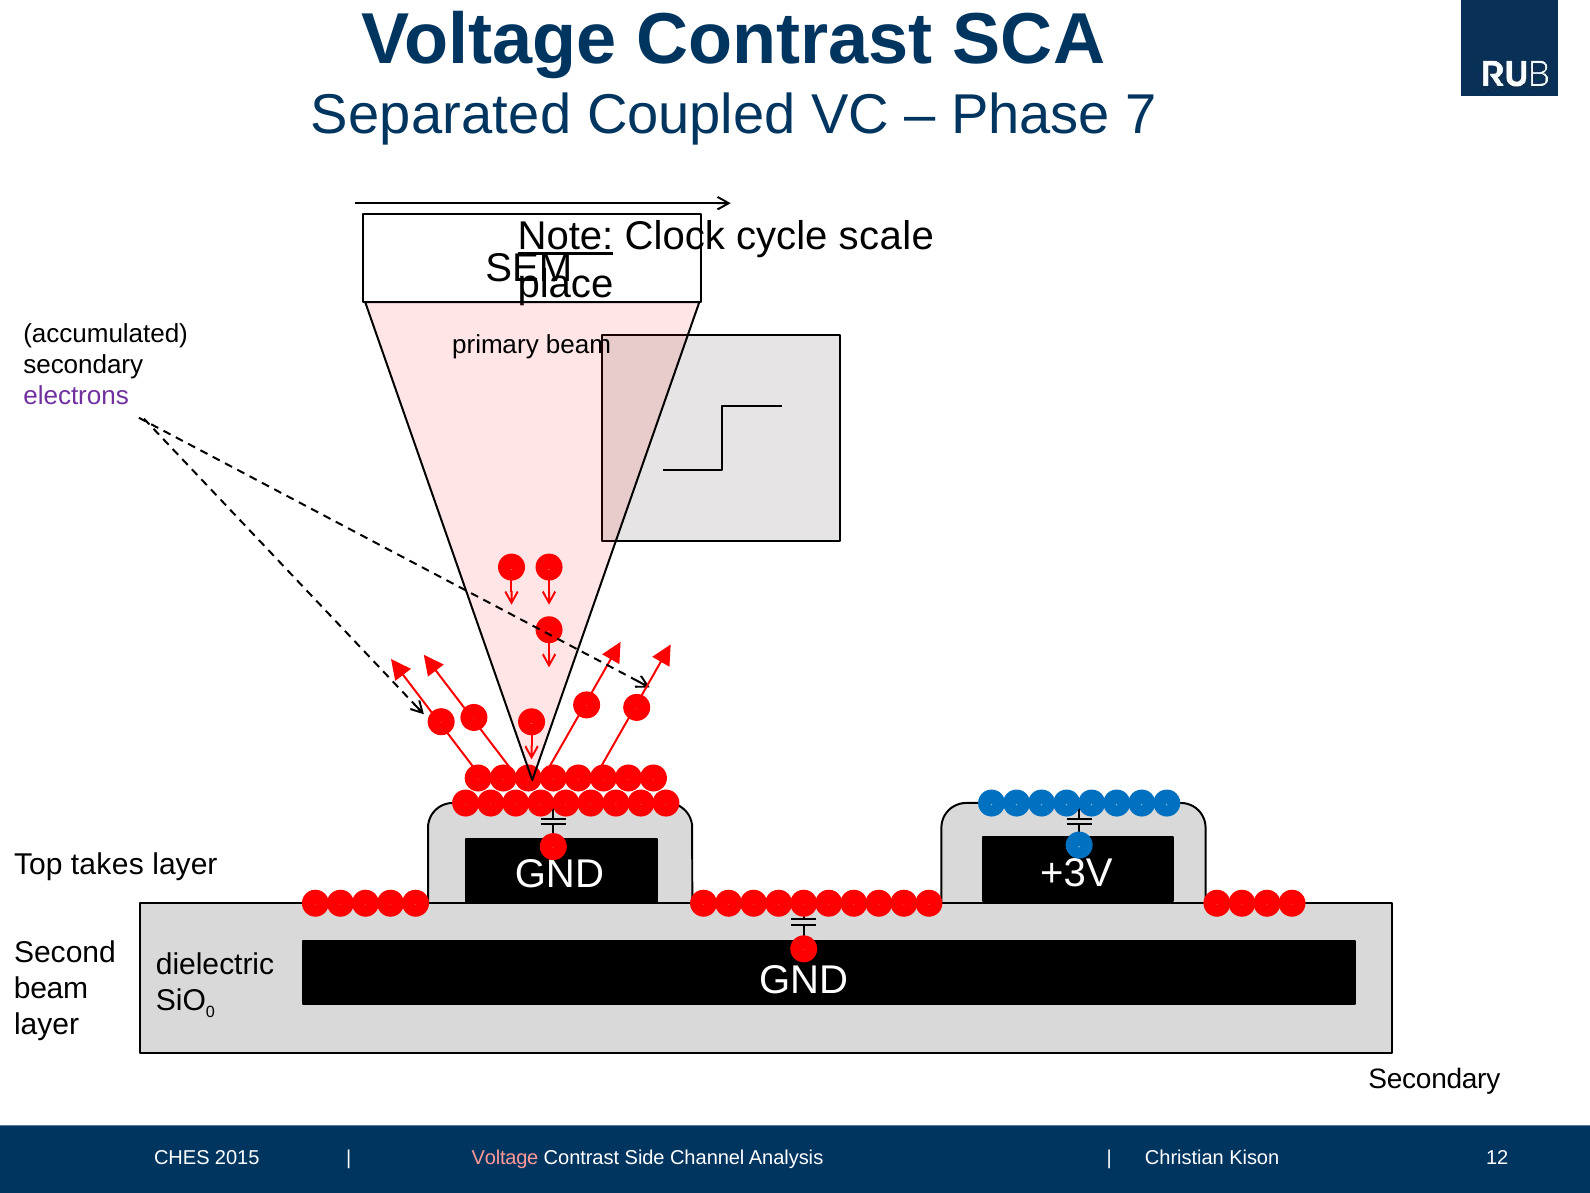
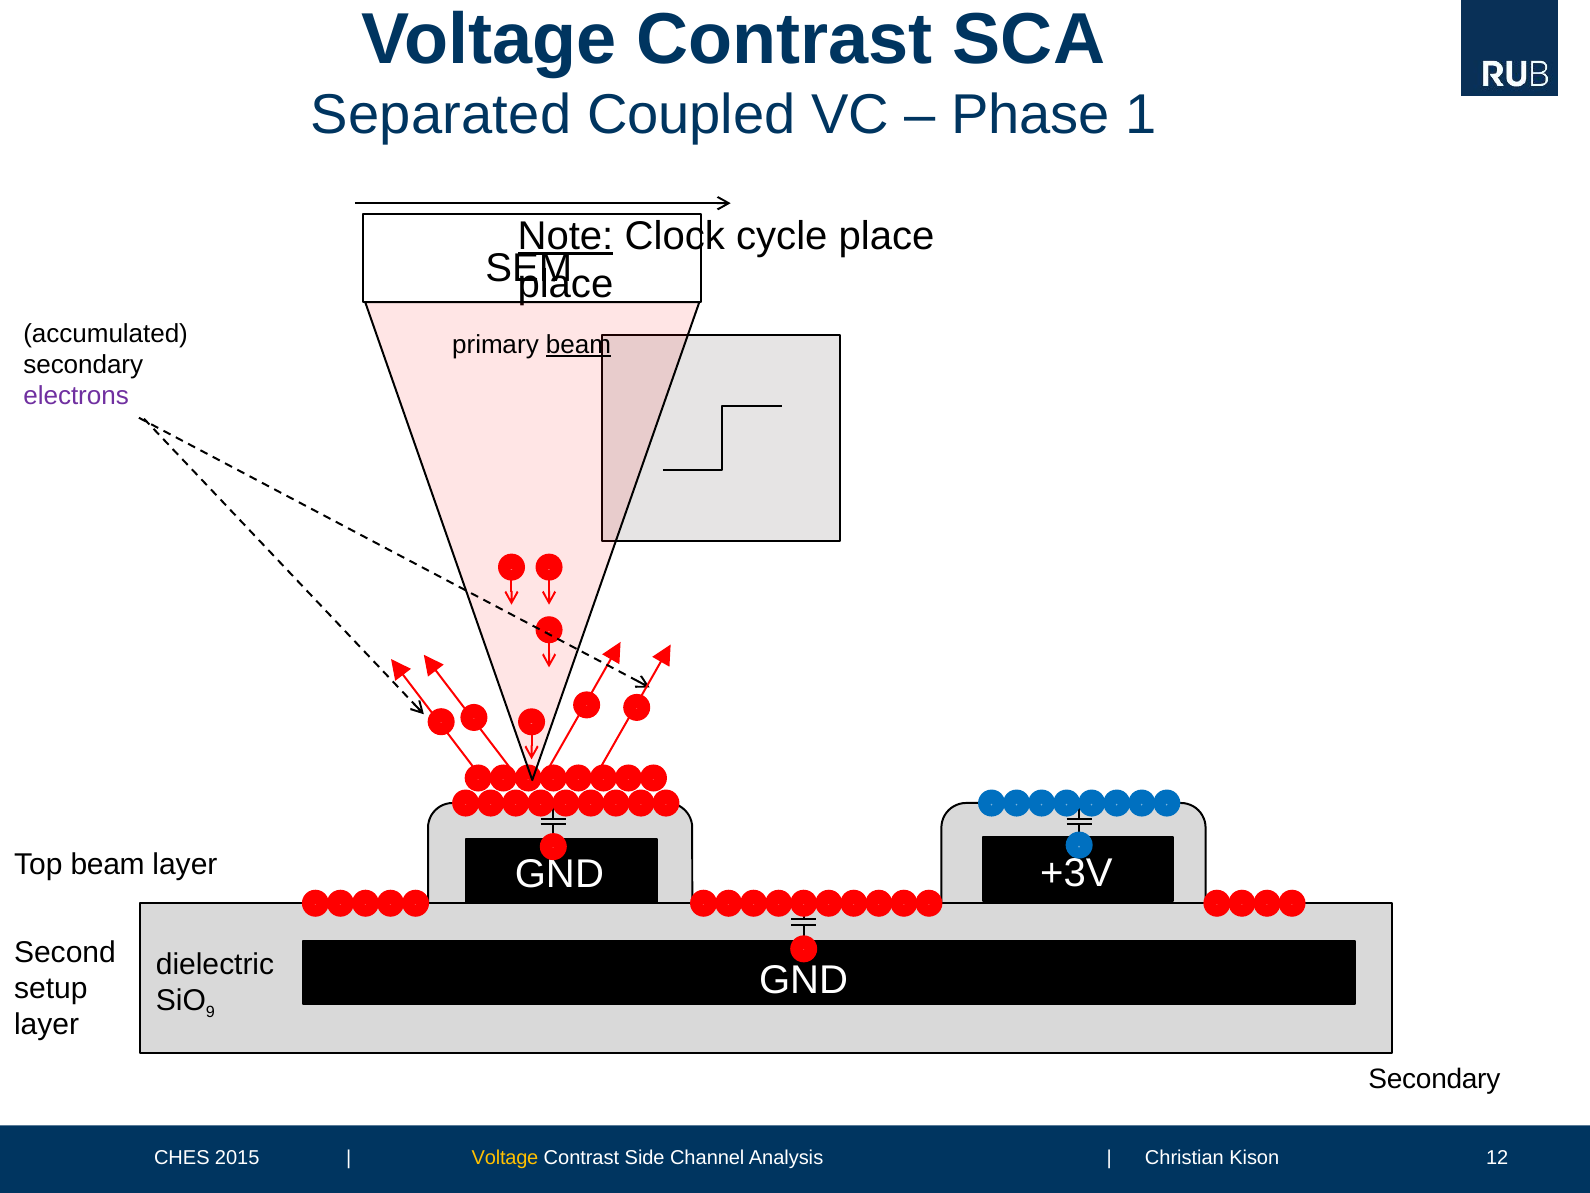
7: 7 -> 1
cycle scale: scale -> place
beam at (579, 345) underline: none -> present
Top takes: takes -> beam
beam at (51, 989): beam -> setup
0: 0 -> 9
Voltage at (505, 1158) colour: pink -> yellow
